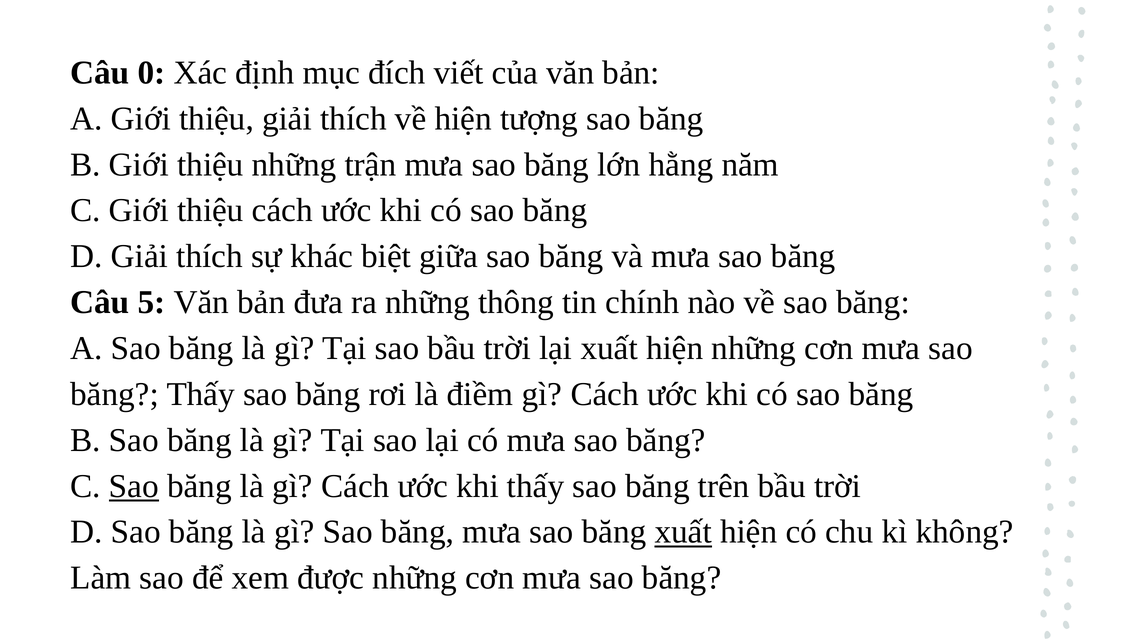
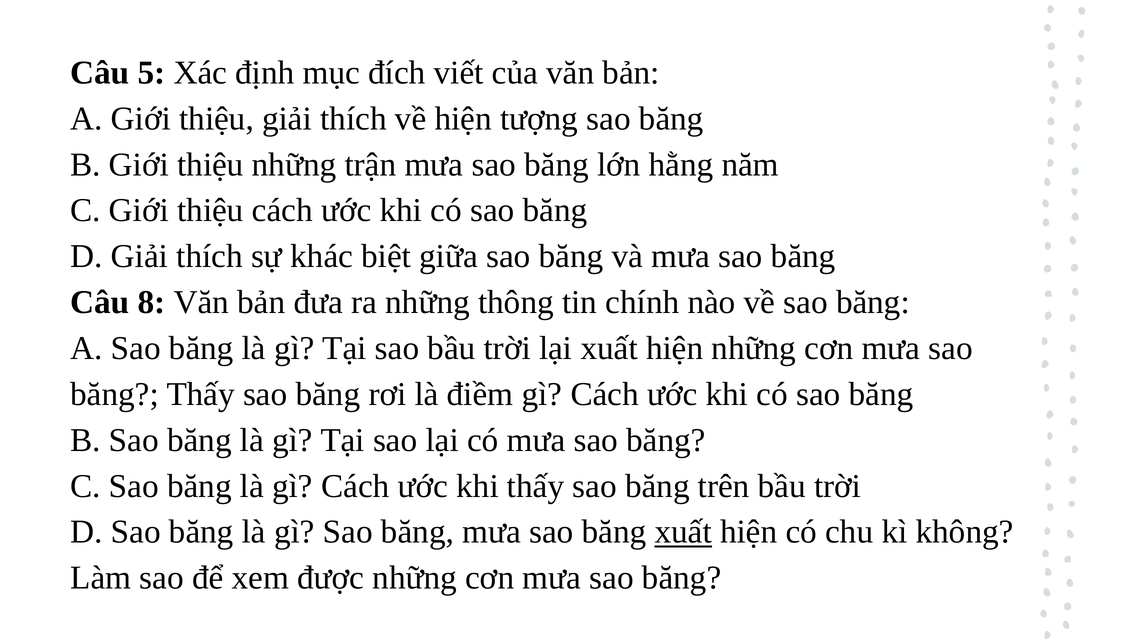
0: 0 -> 5
5: 5 -> 8
Sao at (134, 486) underline: present -> none
